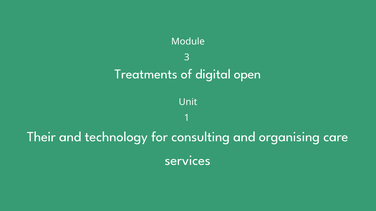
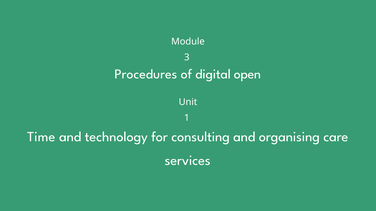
Treatments: Treatments -> Procedures
Their: Their -> Time
